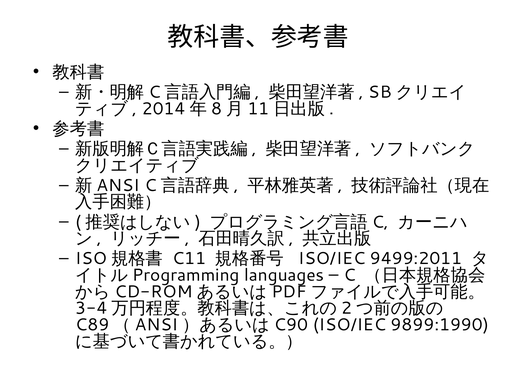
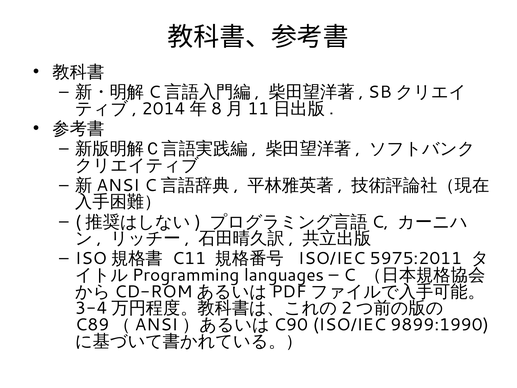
9499:2011: 9499:2011 -> 5975:2011
